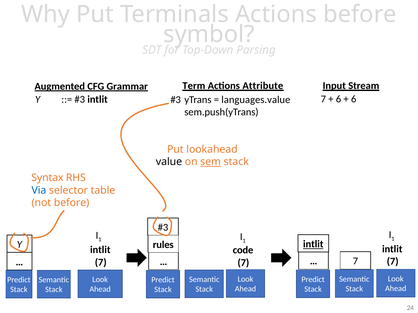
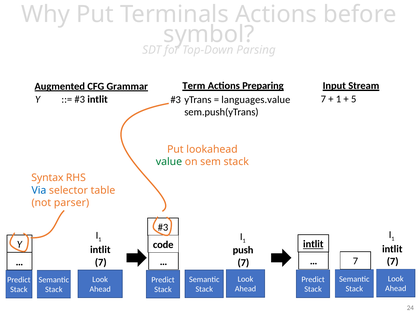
Attribute: Attribute -> Preparing
6 at (338, 99): 6 -> 1
6 at (354, 99): 6 -> 5
value colour: black -> green
sem underline: present -> none
not before: before -> parser
rules: rules -> code
code: code -> push
